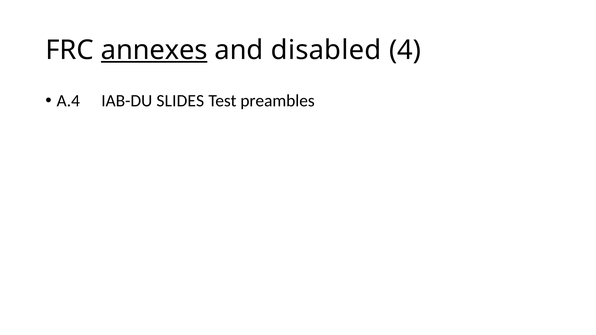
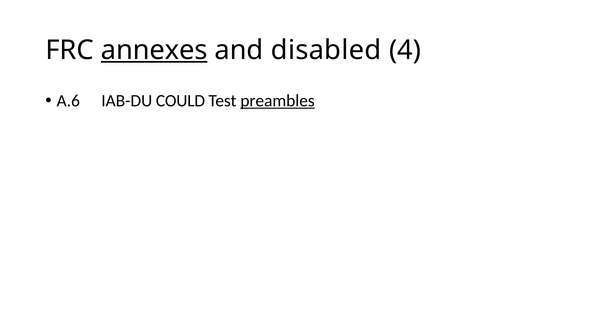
A.4: A.4 -> A.6
SLIDES: SLIDES -> COULD
preambles underline: none -> present
